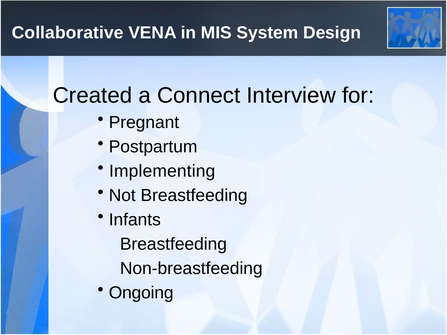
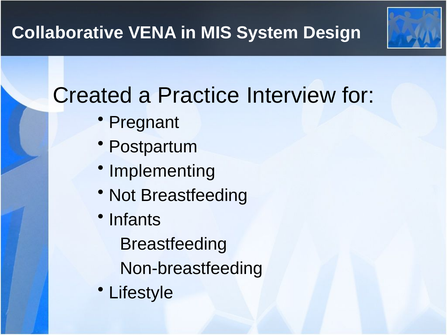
Connect: Connect -> Practice
Ongoing: Ongoing -> Lifestyle
